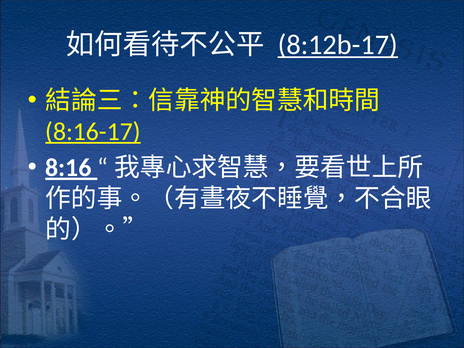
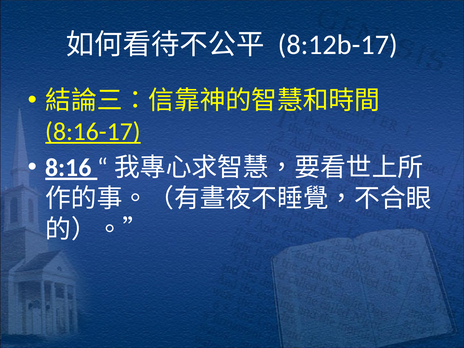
8:12b-17 underline: present -> none
